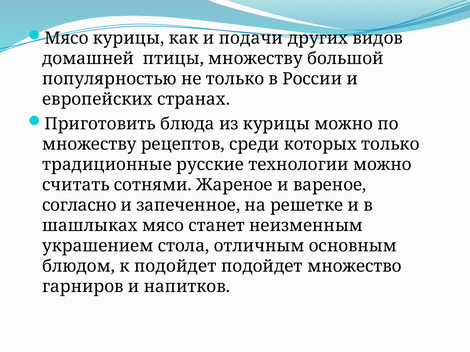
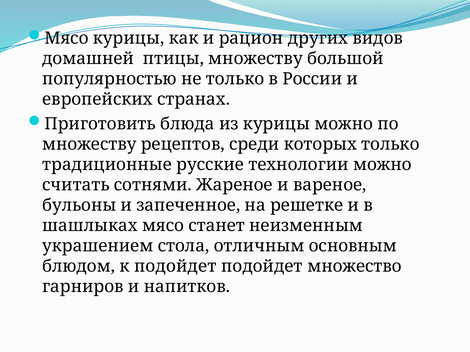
подачи: подачи -> рацион
согласно: согласно -> бульоны
